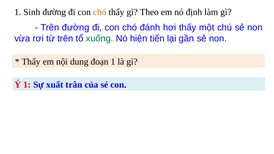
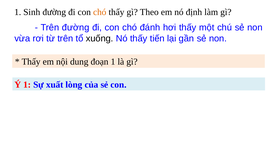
xuống colour: green -> black
Nó hiện: hiện -> thấy
trân: trân -> lòng
